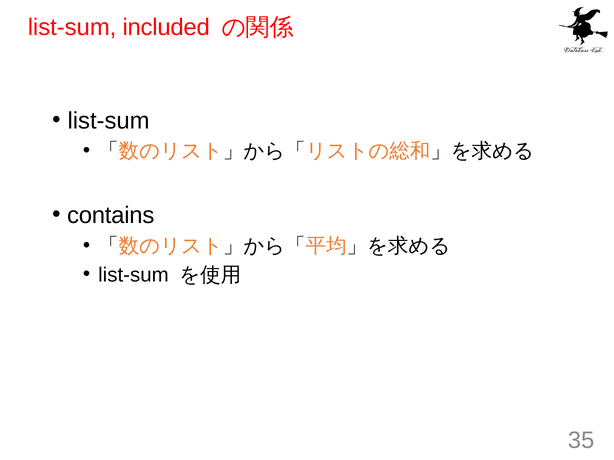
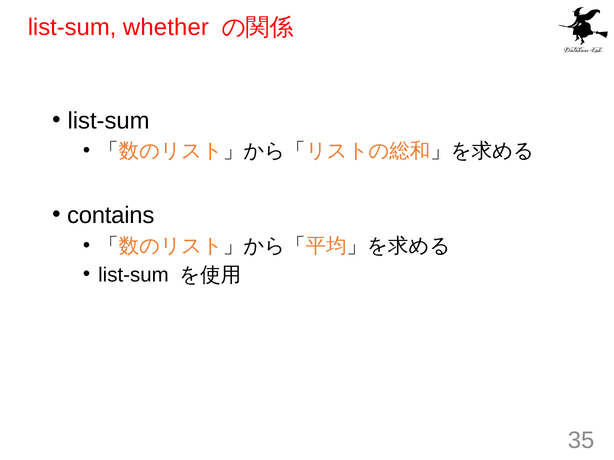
included: included -> whether
